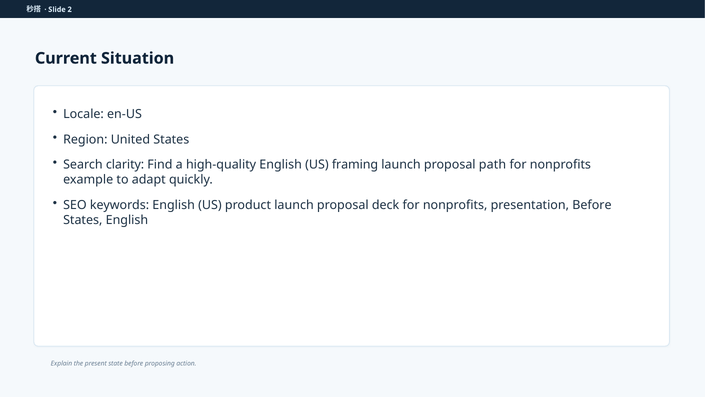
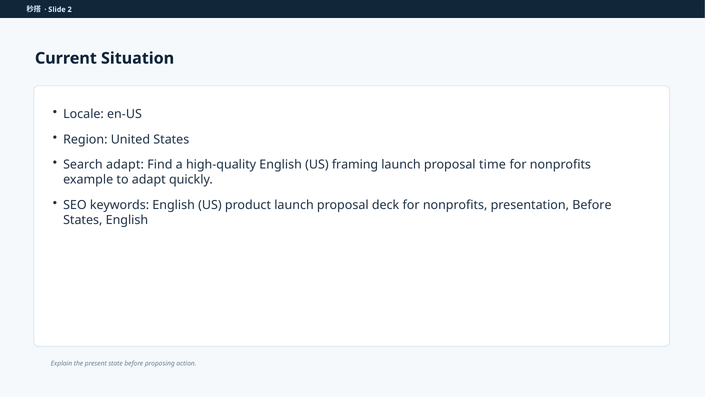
Search clarity: clarity -> adapt
path: path -> time
